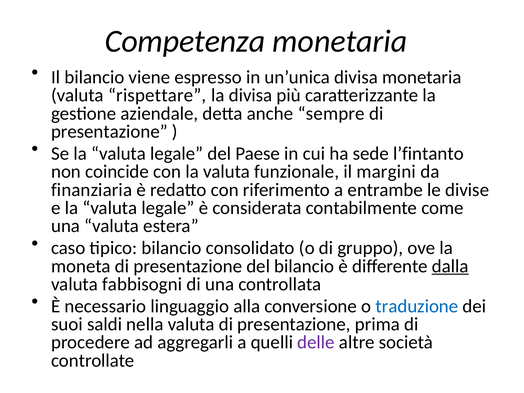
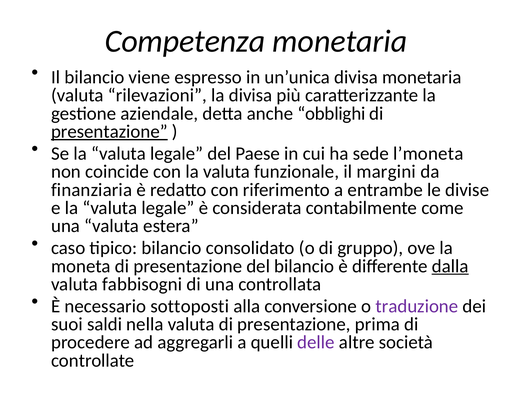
rispettare: rispettare -> rilevazioni
sempre: sempre -> obblighi
presentazione at (109, 132) underline: none -> present
l’fintanto: l’fintanto -> l’moneta
linguaggio: linguaggio -> sottoposti
traduzione colour: blue -> purple
